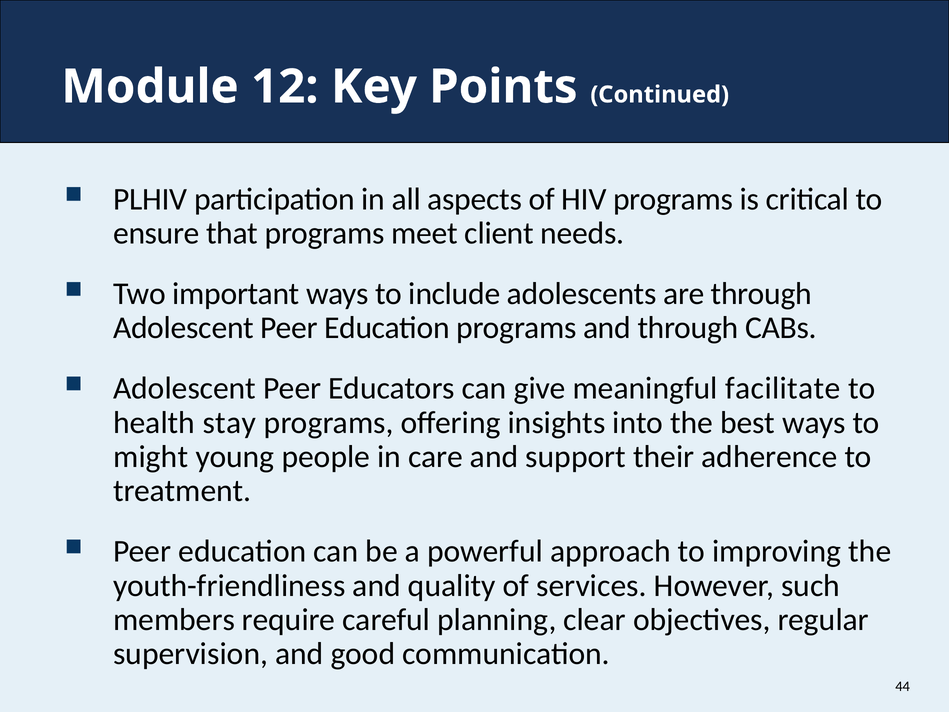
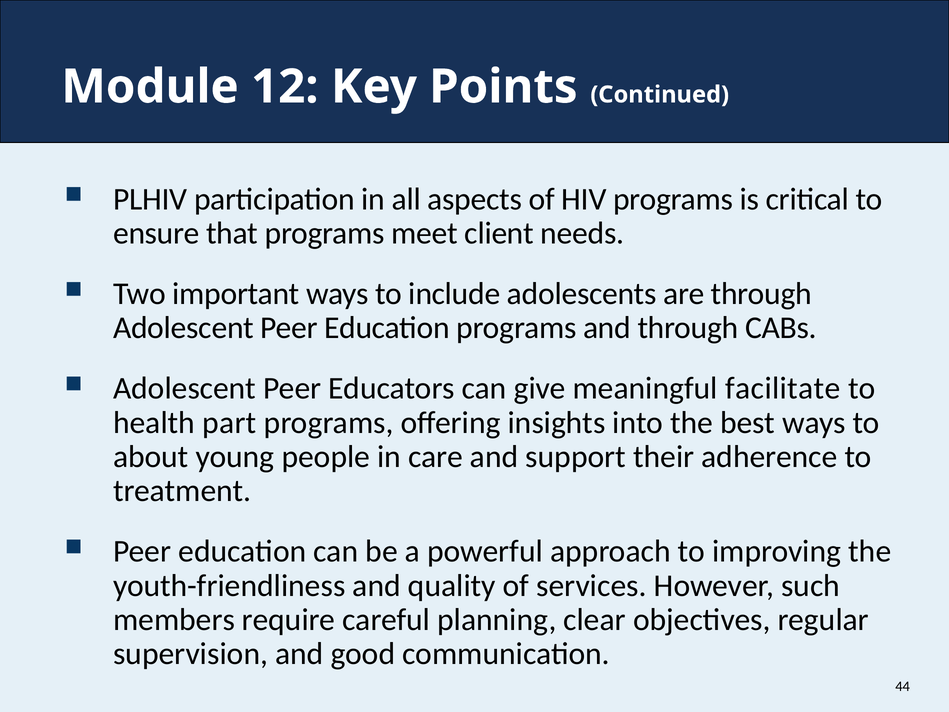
stay: stay -> part
might: might -> about
